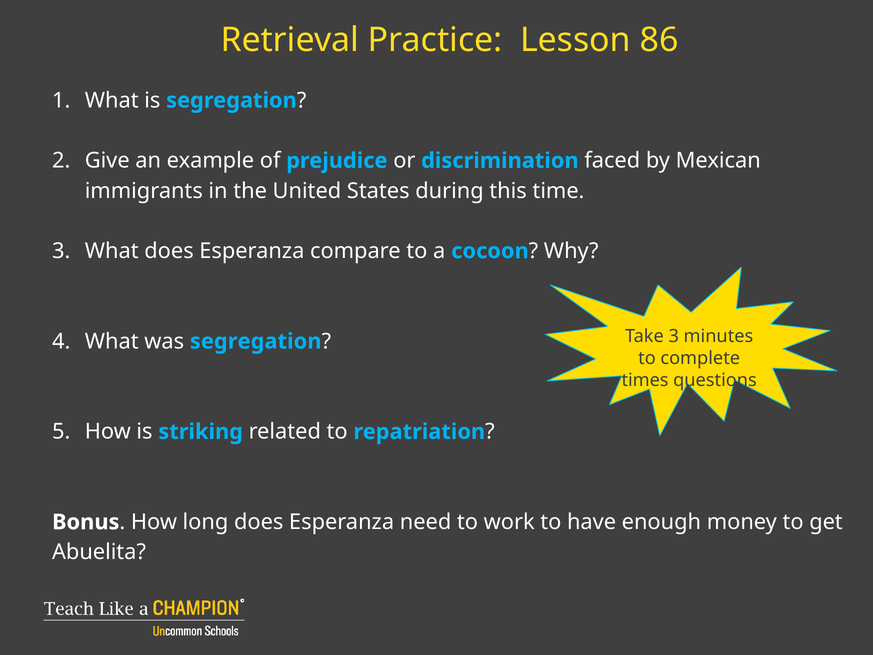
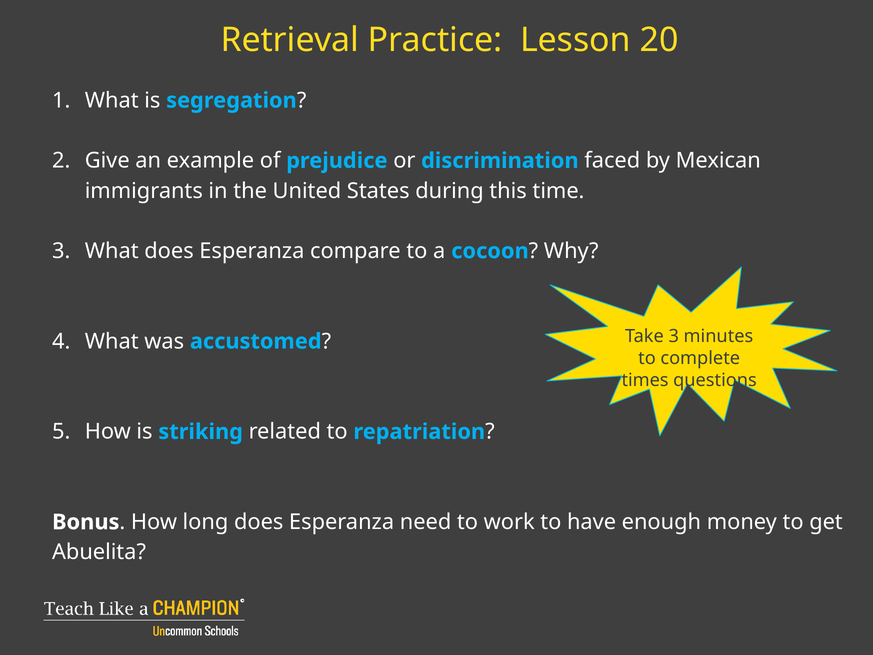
86: 86 -> 20
was segregation: segregation -> accustomed
